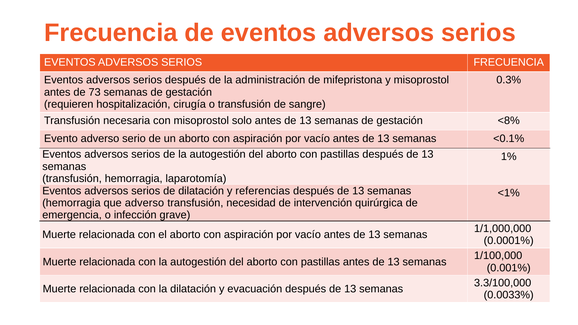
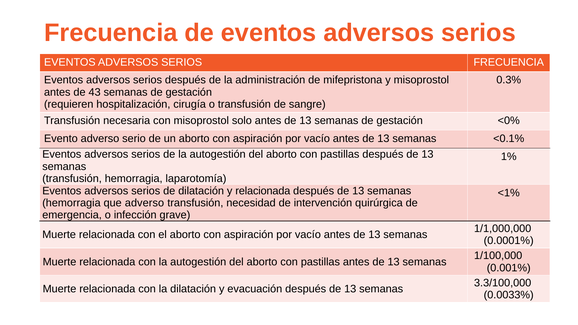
73: 73 -> 43
<8%: <8% -> <0%
y referencias: referencias -> relacionada
